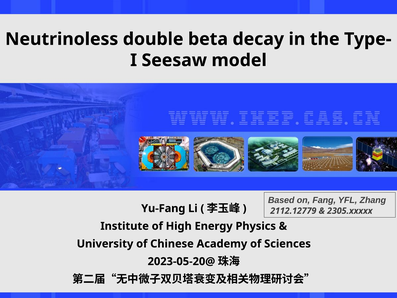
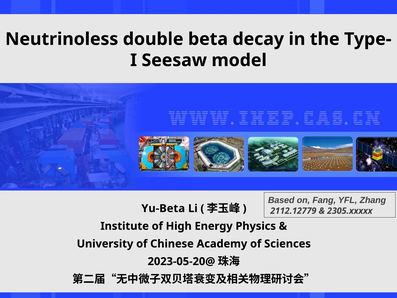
Yu-Fang: Yu-Fang -> Yu-Beta
